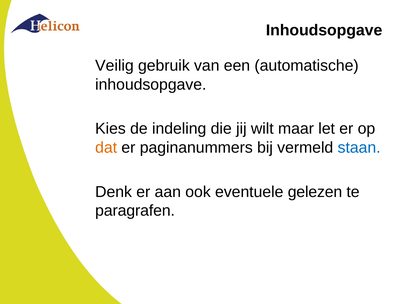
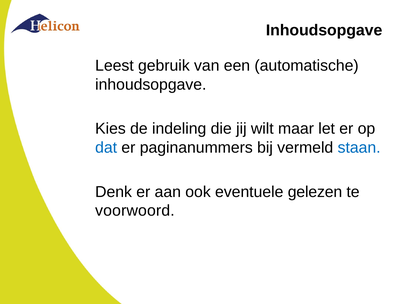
Veilig: Veilig -> Leest
dat colour: orange -> blue
paragrafen: paragrafen -> voorwoord
